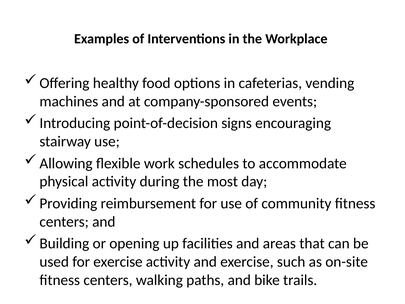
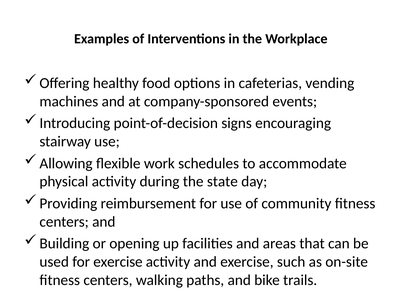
most: most -> state
